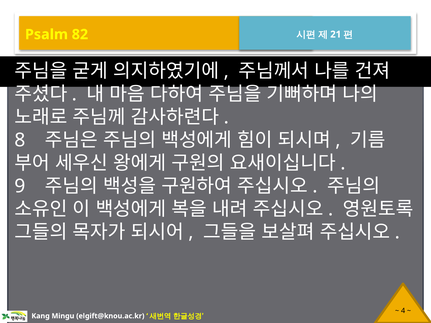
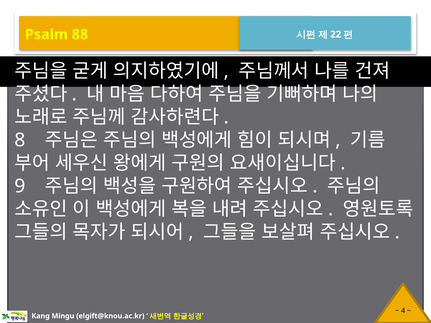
82: 82 -> 88
21: 21 -> 22
